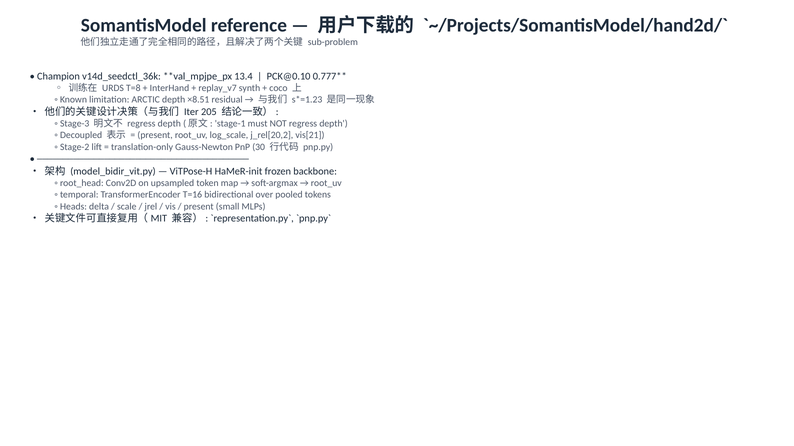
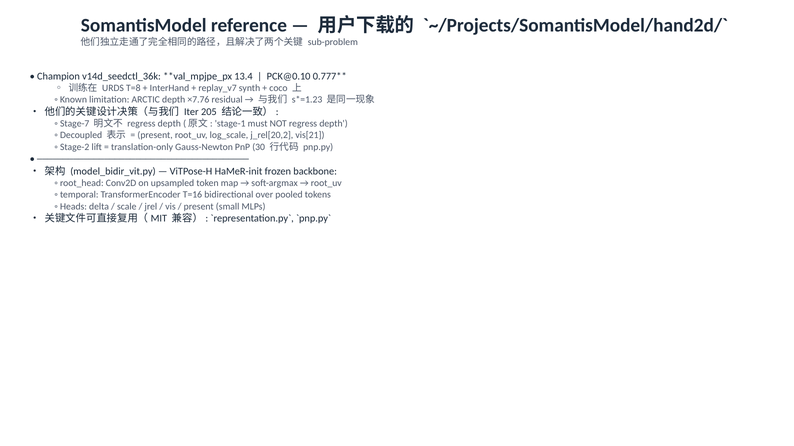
×8.51: ×8.51 -> ×7.76
Stage-3: Stage-3 -> Stage-7
